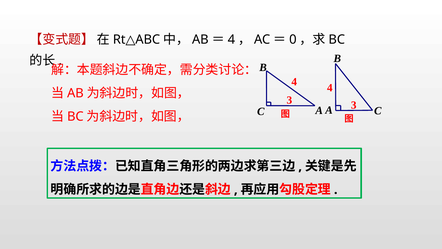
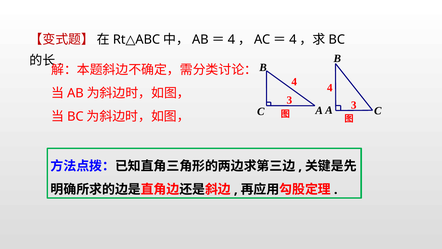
0 at (293, 40): 0 -> 4
